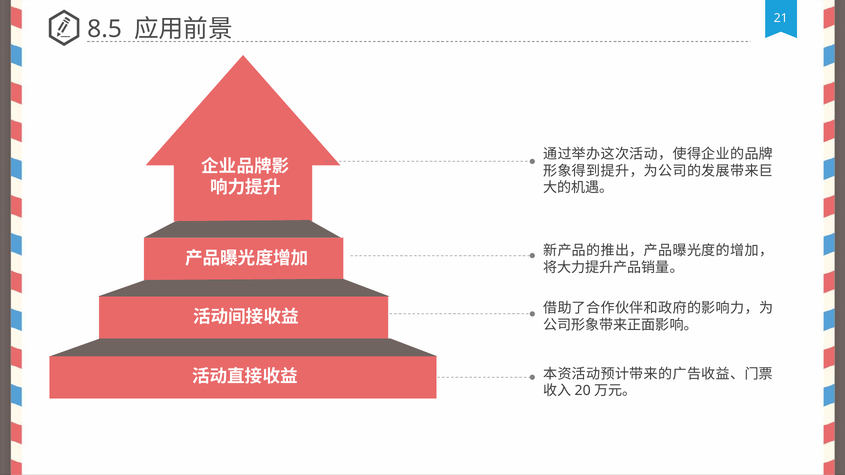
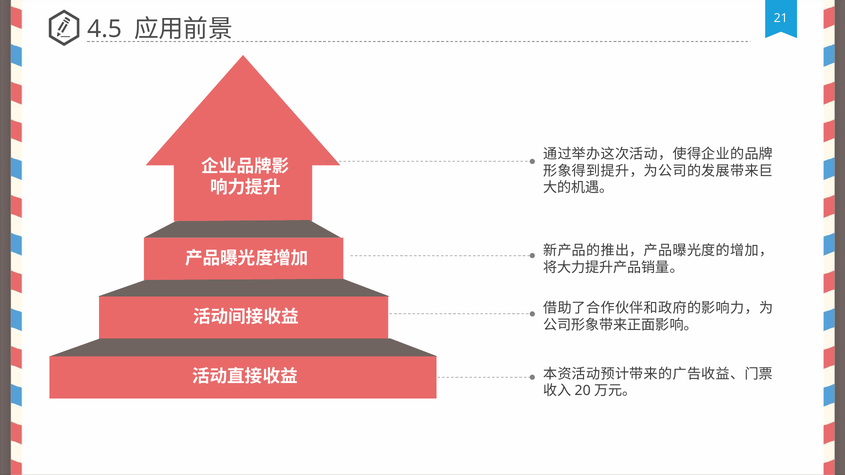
8.5: 8.5 -> 4.5
